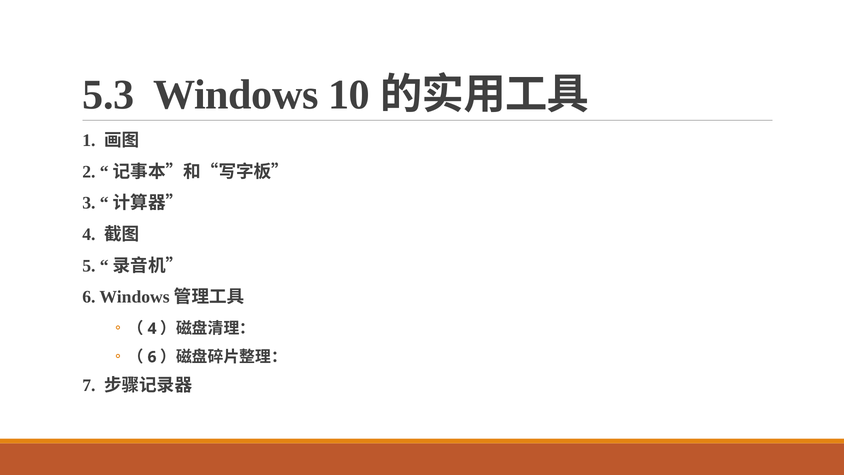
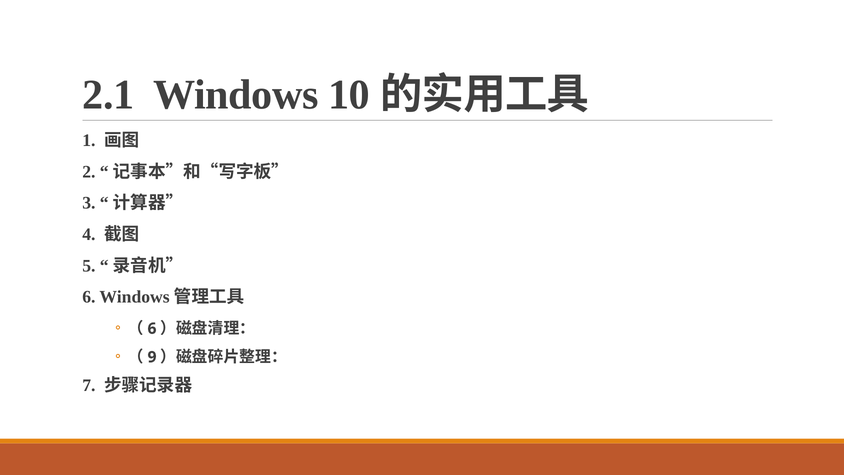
5.3: 5.3 -> 2.1
4 at (152, 328): 4 -> 6
6 at (152, 357): 6 -> 9
